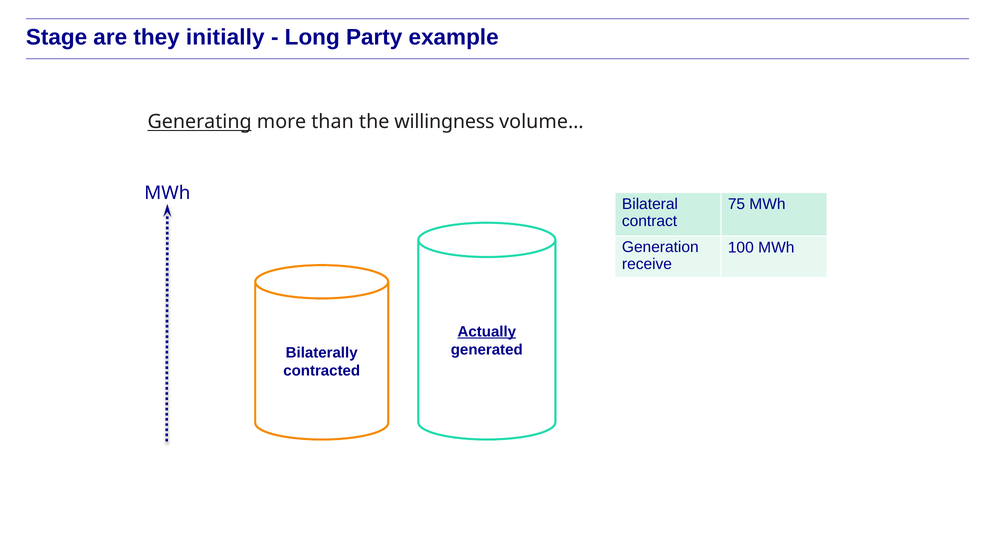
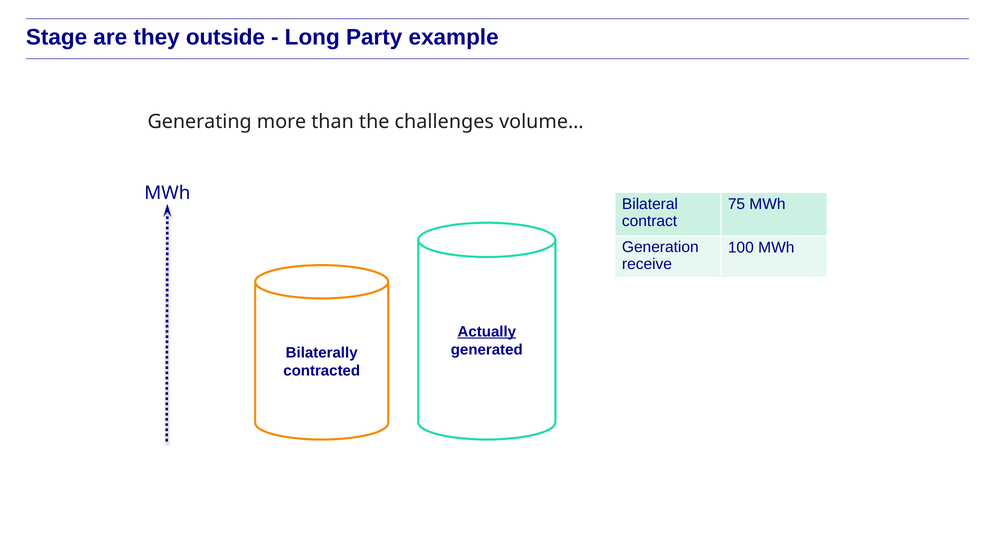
initially: initially -> outside
Generating underline: present -> none
willingness: willingness -> challenges
